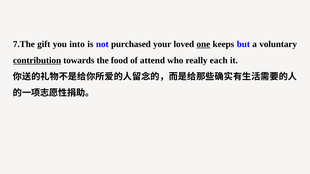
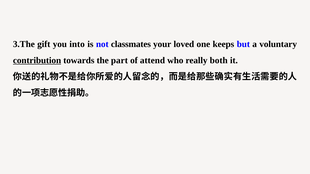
7.The: 7.The -> 3.The
purchased: purchased -> classmates
one underline: present -> none
food: food -> part
each: each -> both
